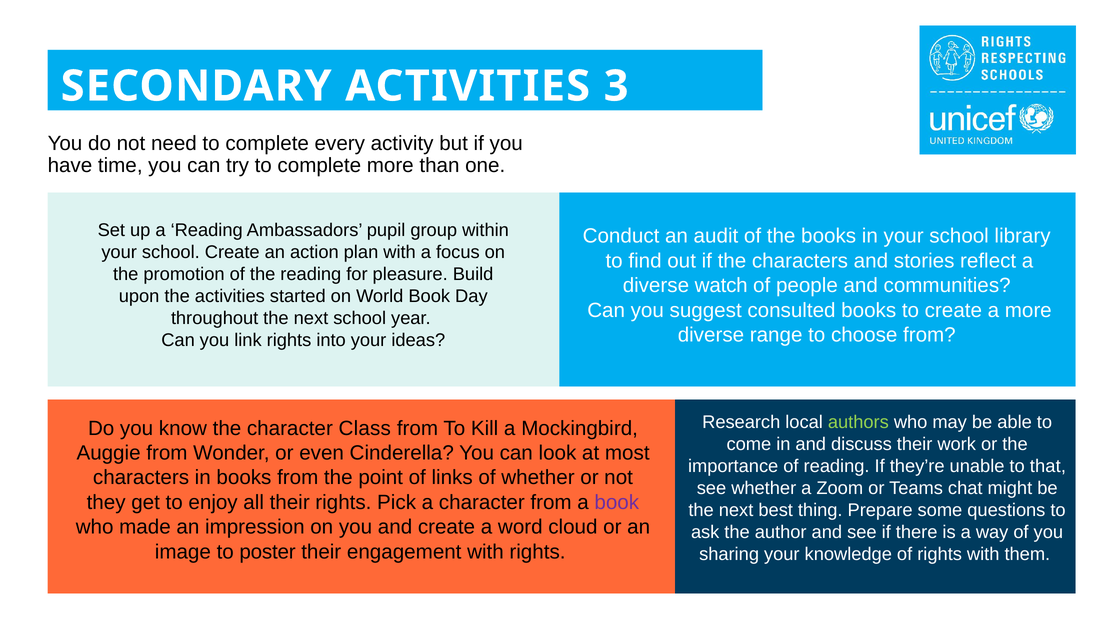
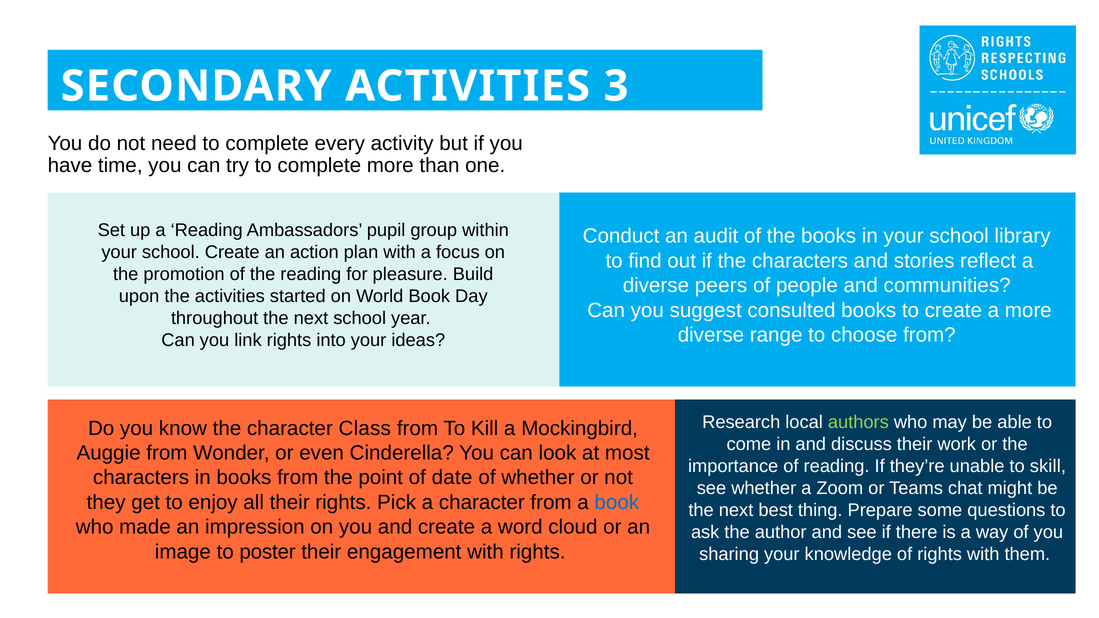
watch: watch -> peers
that: that -> skill
links: links -> date
book at (617, 503) colour: purple -> blue
